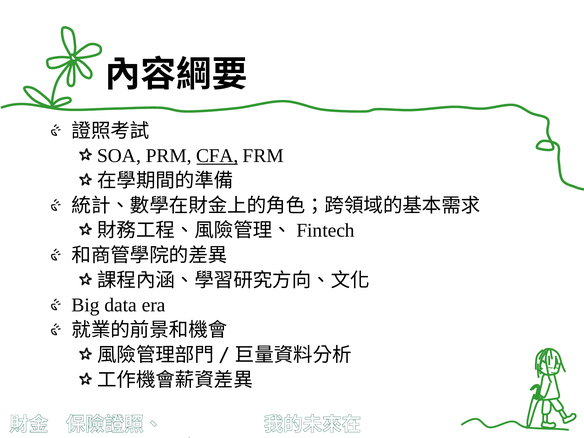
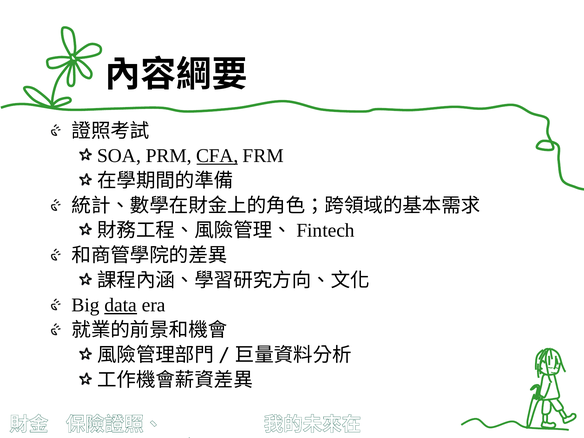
data underline: none -> present
